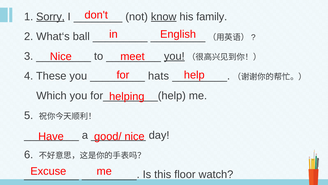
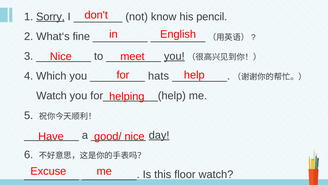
know underline: present -> none
family: family -> pencil
ball: ball -> fine
These: These -> Which
Which at (51, 95): Which -> Watch
day underline: none -> present
